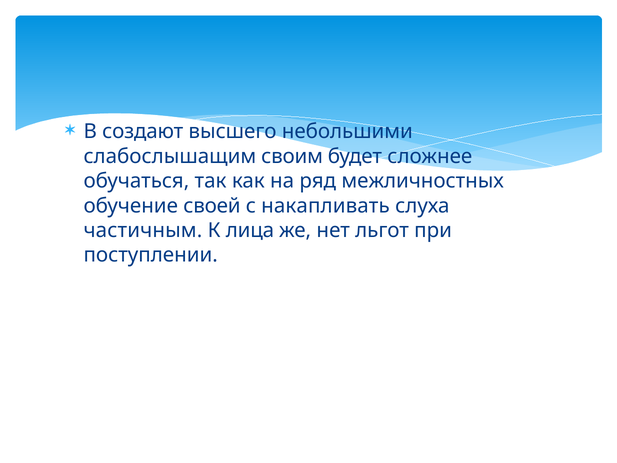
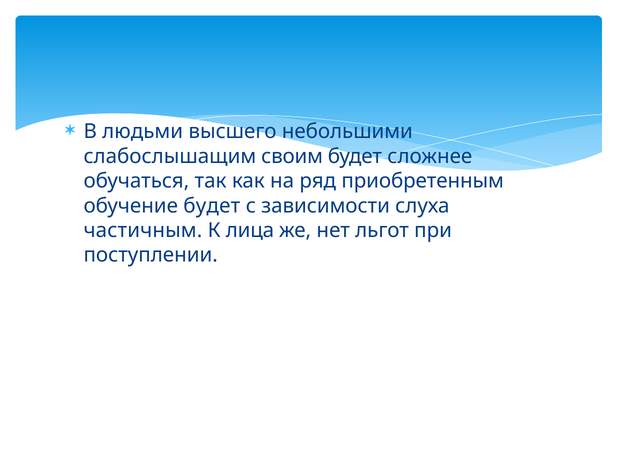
создают: создают -> людьми
межличностных: межличностных -> приобретенным
обучение своей: своей -> будет
накапливать: накапливать -> зависимости
